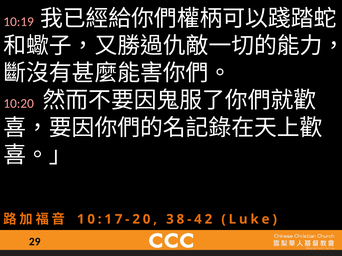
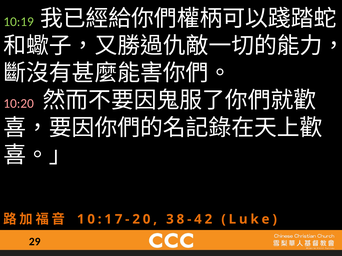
10:19 colour: pink -> light green
